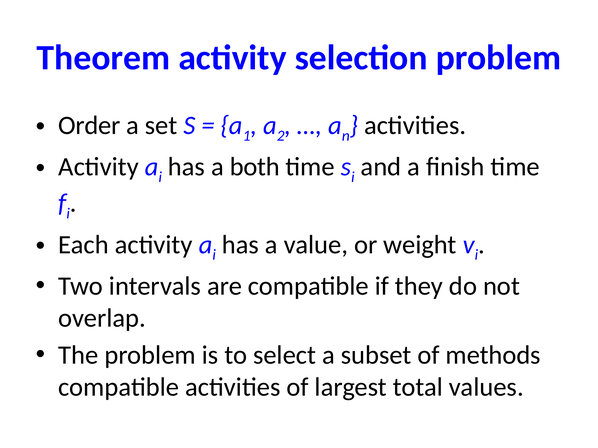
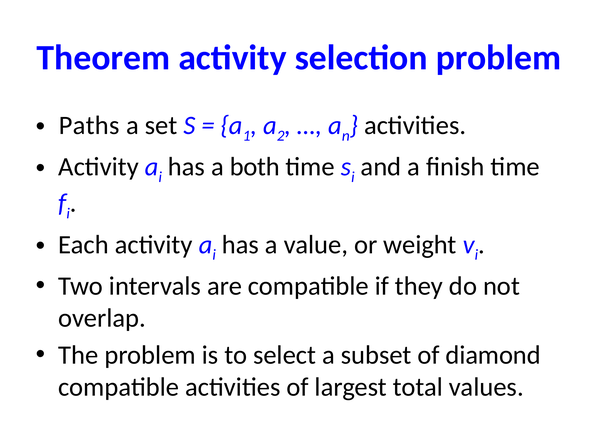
Order: Order -> Paths
methods: methods -> diamond
